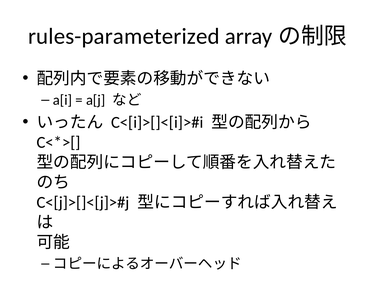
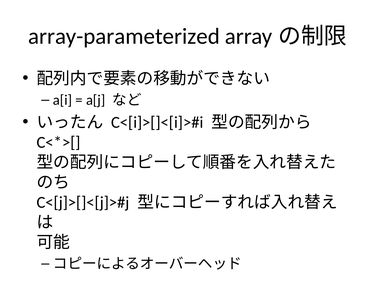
rules-parameterized: rules-parameterized -> array-parameterized
